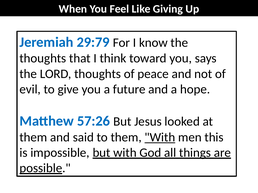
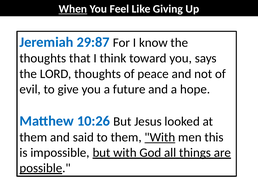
When underline: none -> present
29:79: 29:79 -> 29:87
57:26: 57:26 -> 10:26
